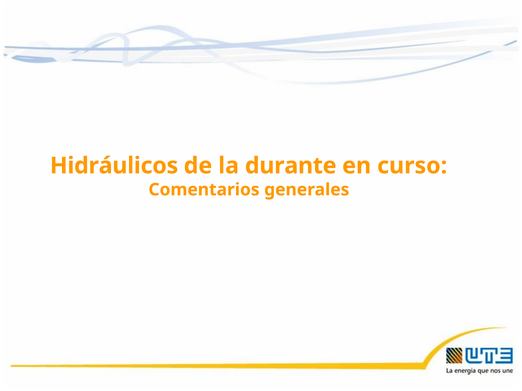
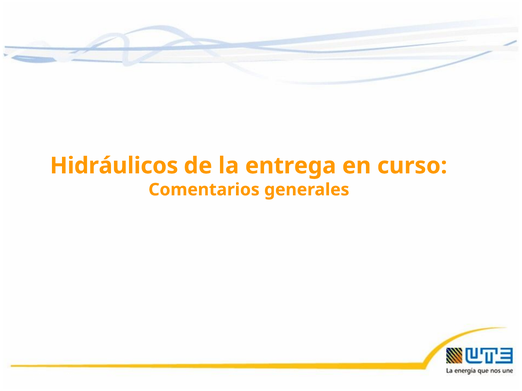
durante: durante -> entrega
